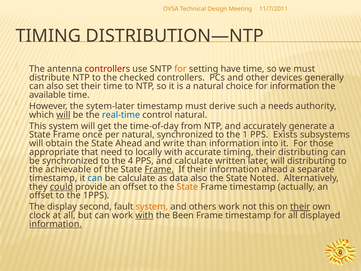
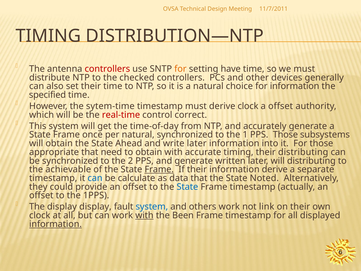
available: available -> specified
sytem-later: sytem-later -> sytem-time
derive such: such -> clock
a needs: needs -> offset
will at (63, 115) underline: present -> none
real-time colour: blue -> red
control natural: natural -> correct
PPS Exists: Exists -> Those
write than: than -> later
to locally: locally -> obtain
4: 4 -> 2
and calculate: calculate -> generate
information ahead: ahead -> derive
data also: also -> that
could underline: present -> none
State at (187, 187) colour: orange -> blue
display second: second -> display
system at (152, 207) colour: orange -> blue
not this: this -> link
their at (300, 207) underline: present -> none
